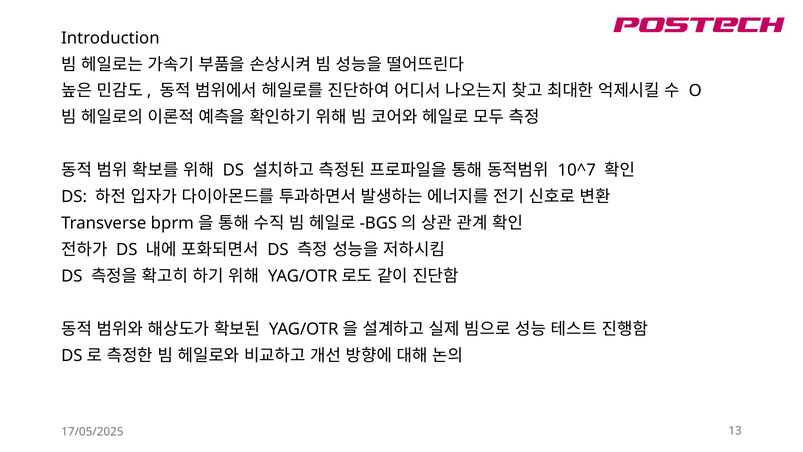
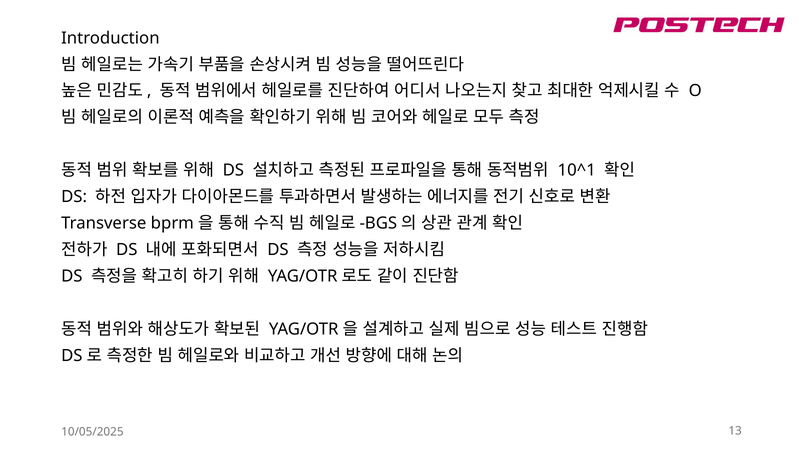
10^7: 10^7 -> 10^1
17/05/2025: 17/05/2025 -> 10/05/2025
